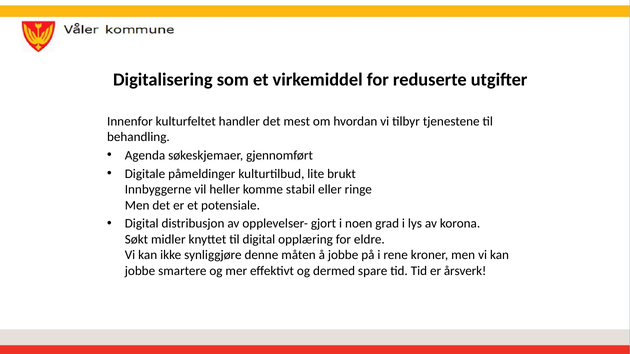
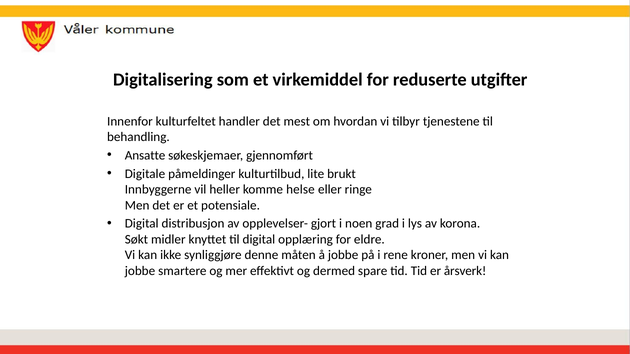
Agenda: Agenda -> Ansatte
stabil: stabil -> helse
